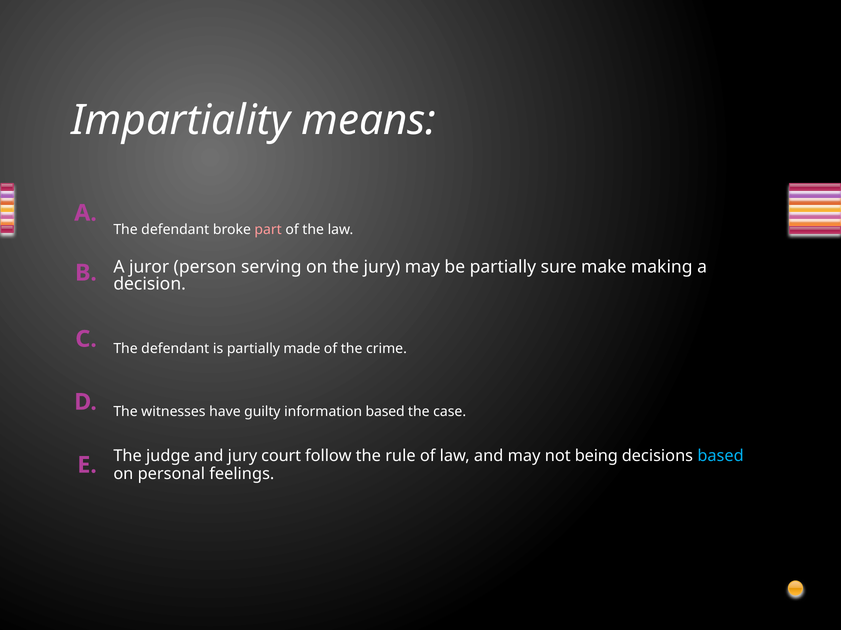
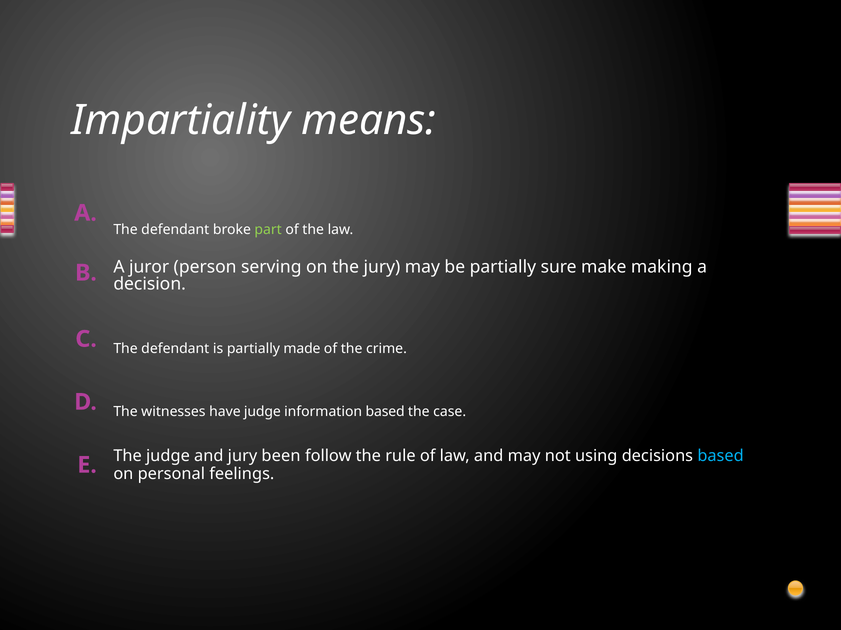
part colour: pink -> light green
have guilty: guilty -> judge
court: court -> been
being: being -> using
